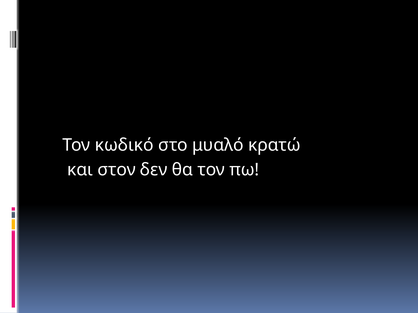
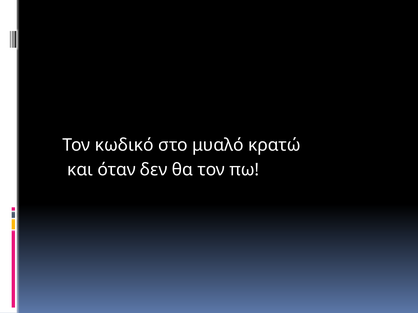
στον: στον -> όταν
